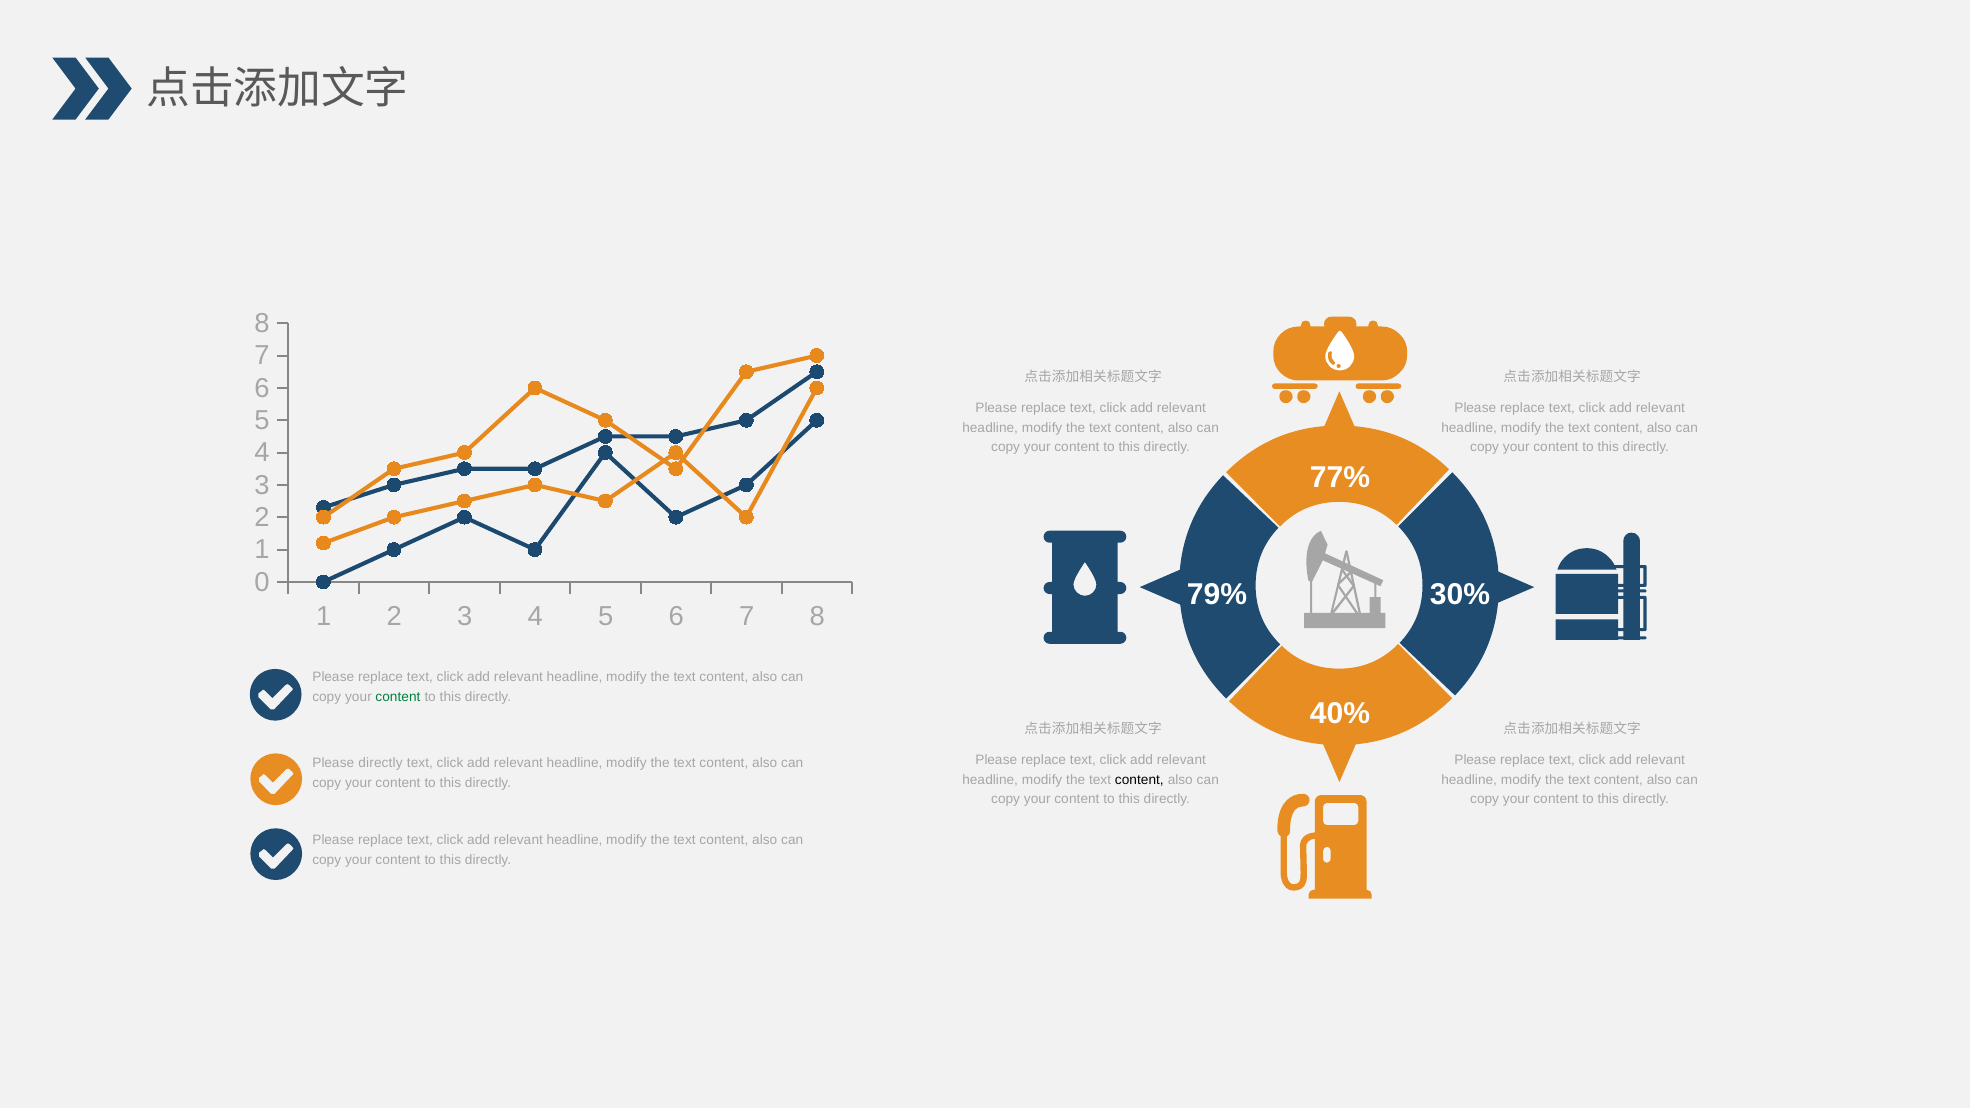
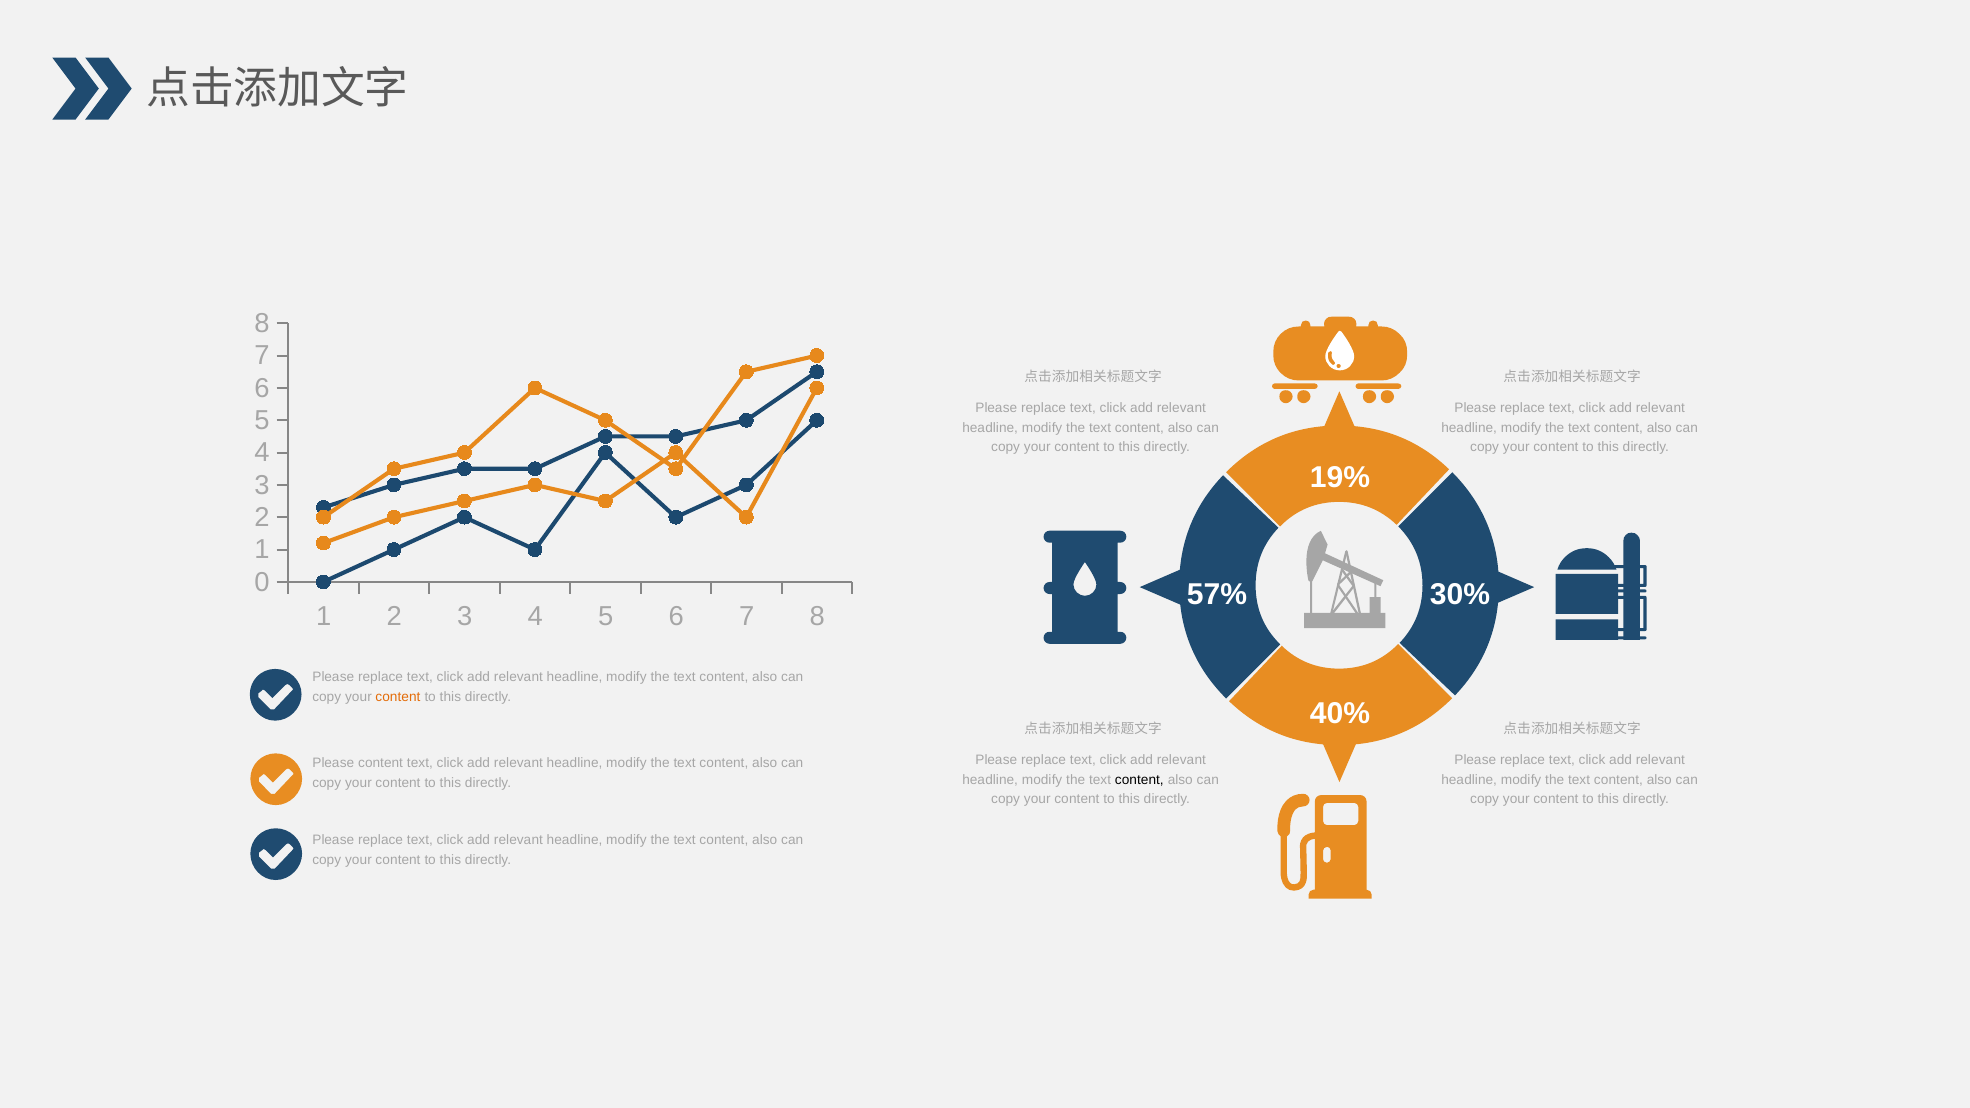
77%: 77% -> 19%
79%: 79% -> 57%
content at (398, 697) colour: green -> orange
Please directly: directly -> content
